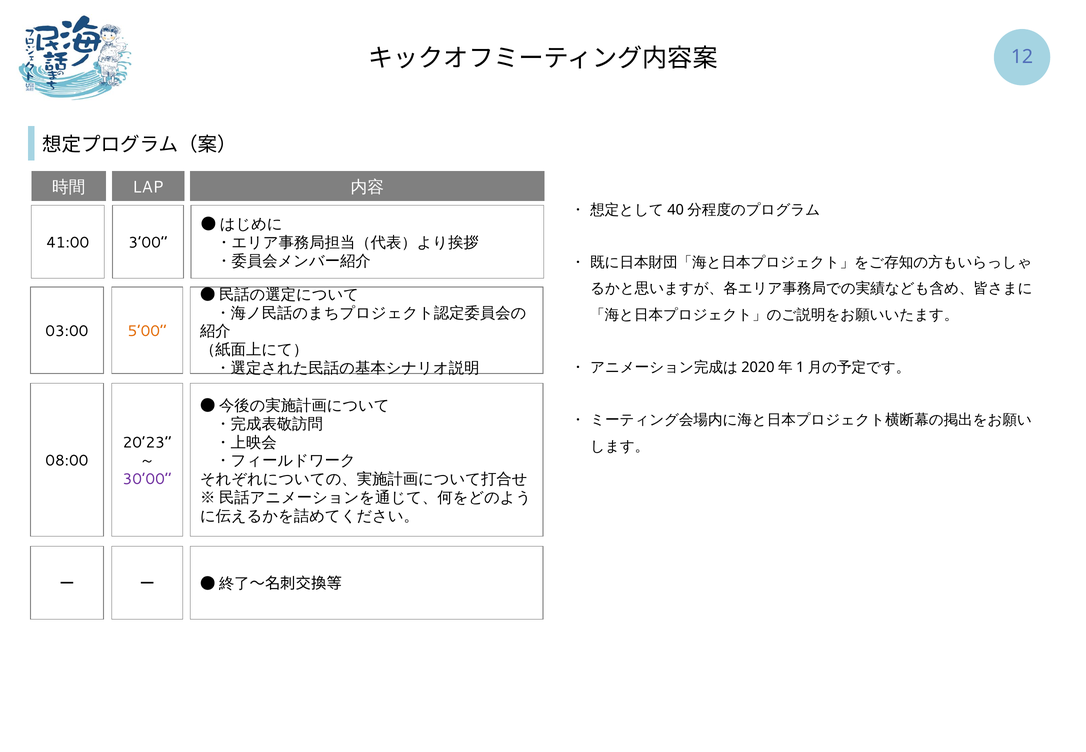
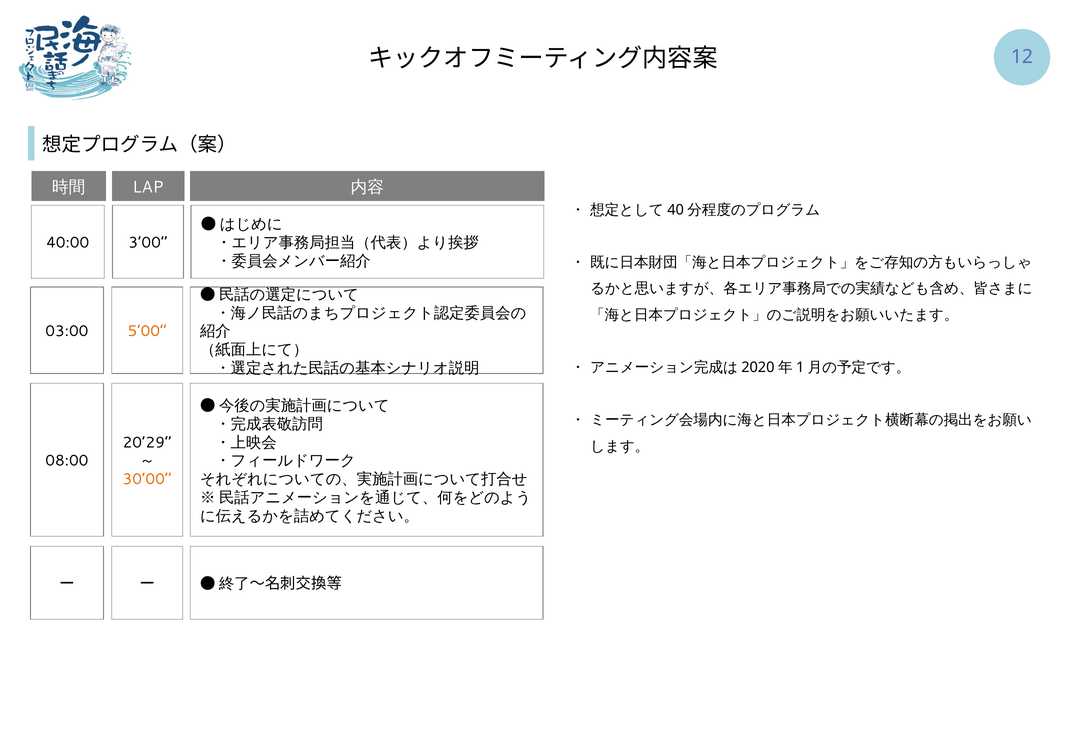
41:00: 41:00 -> 40:00
20’23: 20’23 -> 20’29
30’00 colour: purple -> orange
